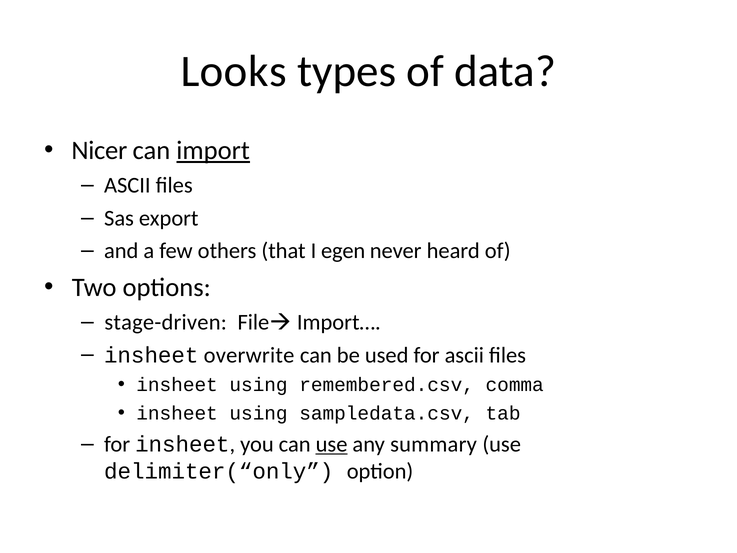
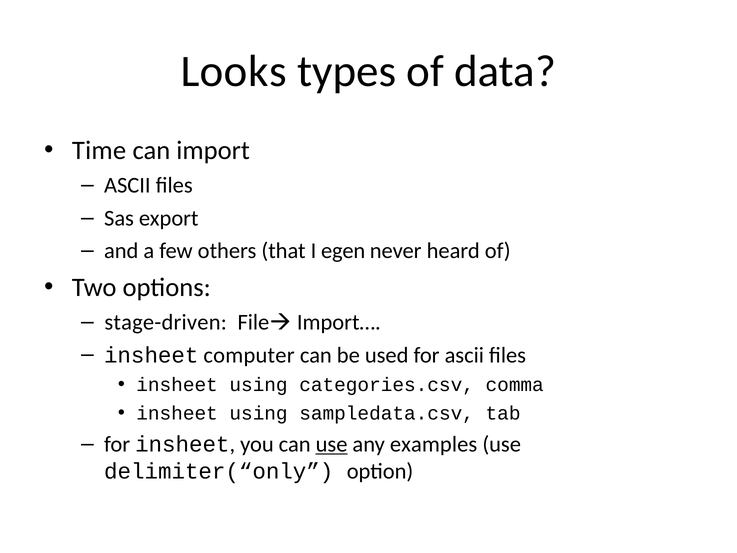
Nicer: Nicer -> Time
import underline: present -> none
overwrite: overwrite -> computer
remembered.csv: remembered.csv -> categories.csv
summary: summary -> examples
